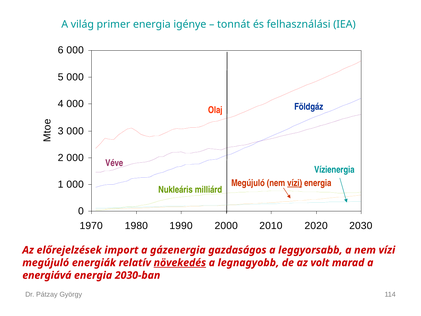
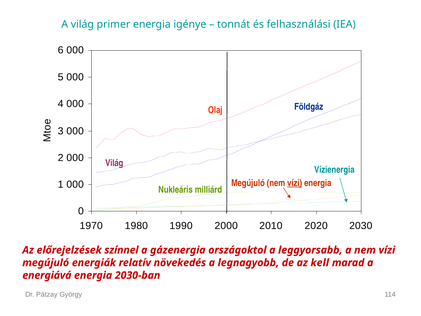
Véve at (114, 163): Véve -> Világ
import: import -> színnel
gazdaságos: gazdaságos -> országoktol
növekedés underline: present -> none
volt: volt -> kell
